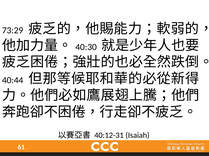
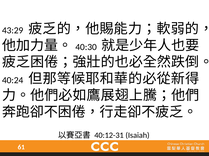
73:29: 73:29 -> 43:29
40:44: 40:44 -> 40:24
